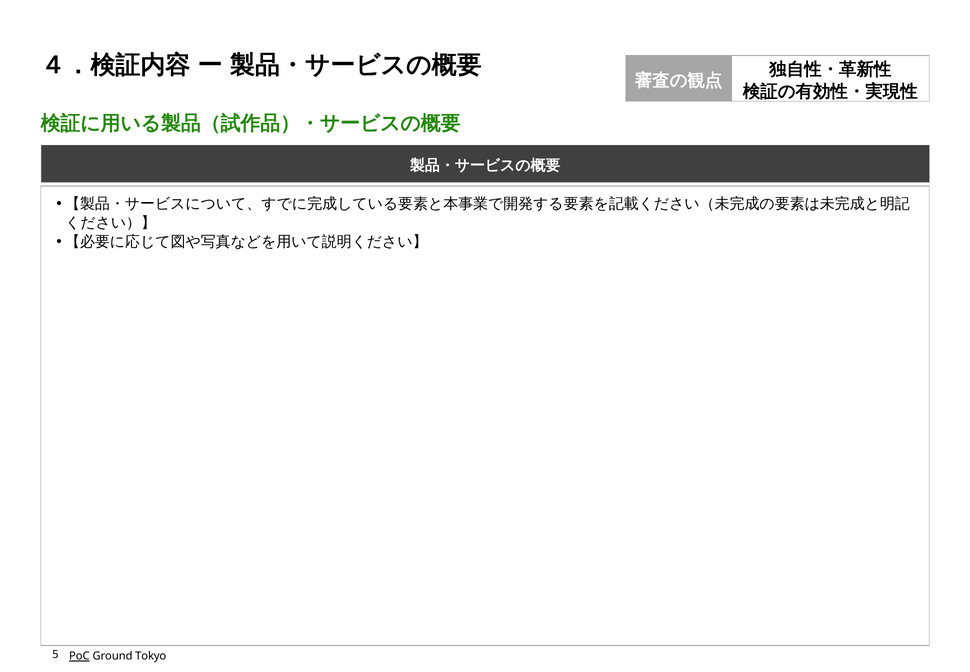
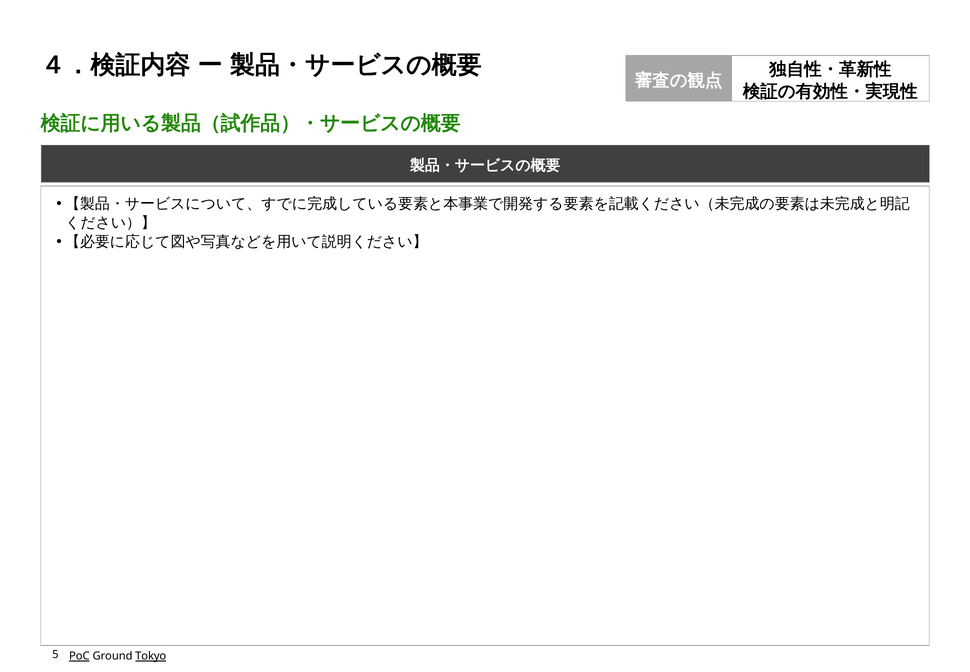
Tokyo underline: none -> present
